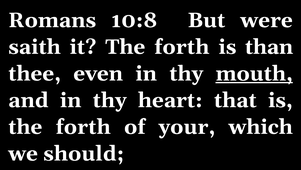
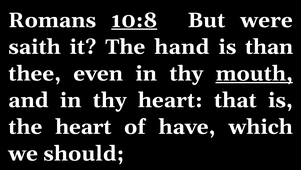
10:8 underline: none -> present
it The forth: forth -> hand
forth at (83, 126): forth -> heart
your: your -> have
